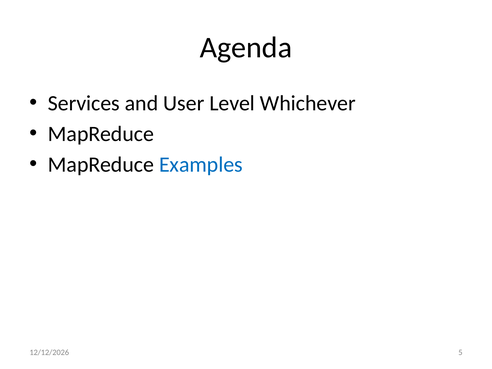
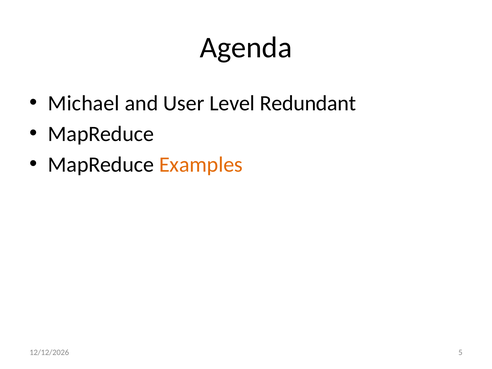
Services: Services -> Michael
Whichever: Whichever -> Redundant
Examples colour: blue -> orange
